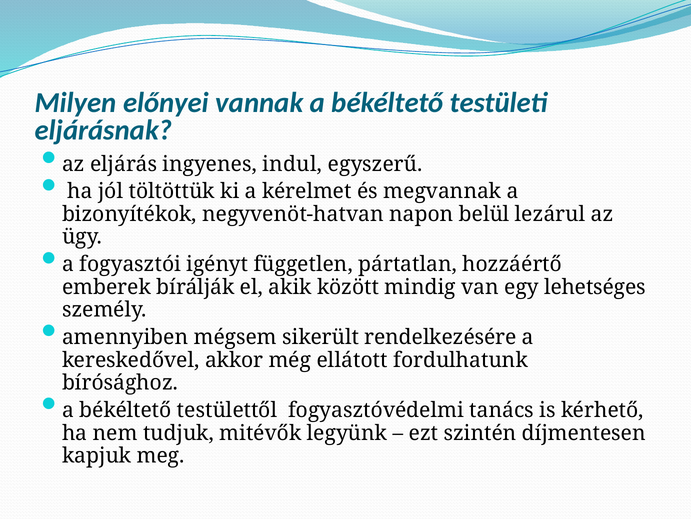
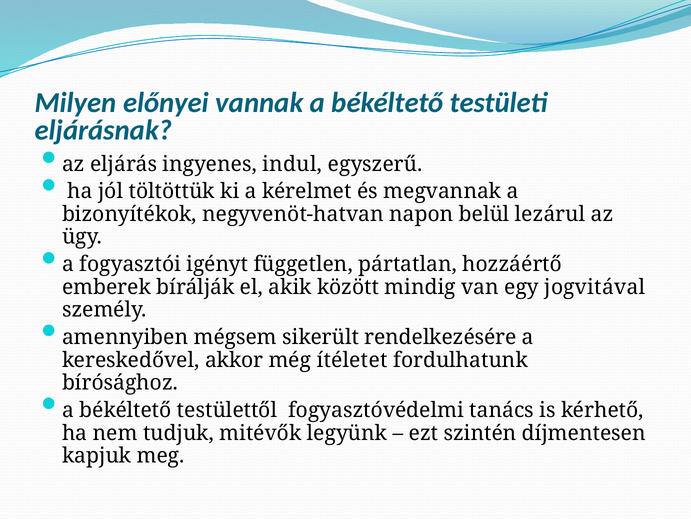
lehetséges: lehetséges -> jogvitával
ellátott: ellátott -> ítéletet
